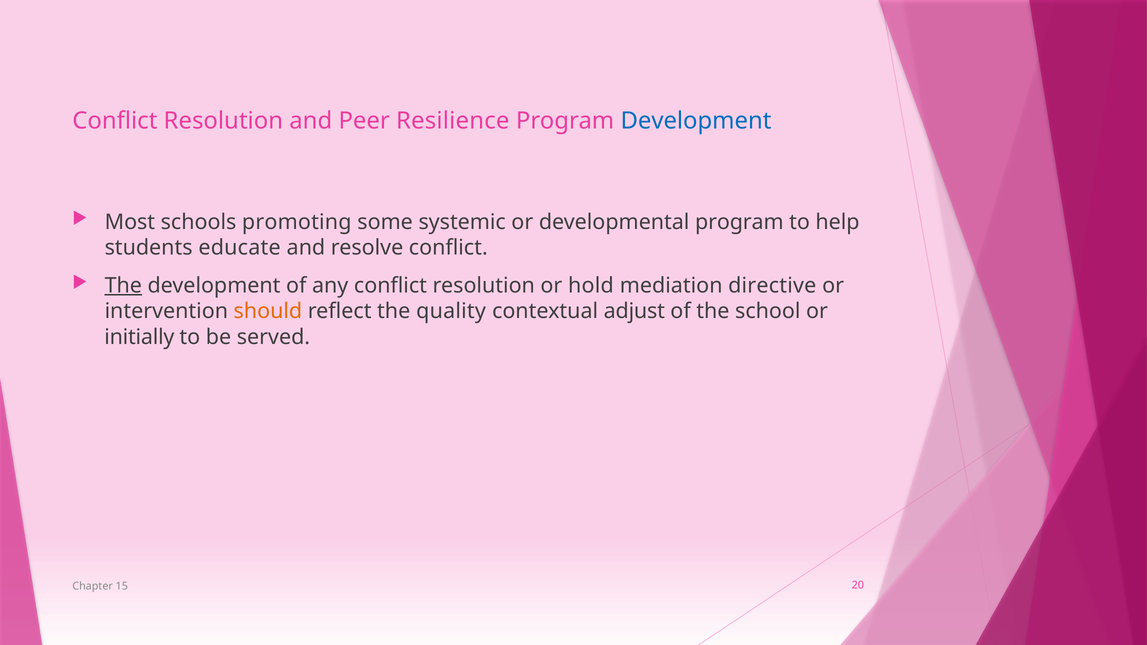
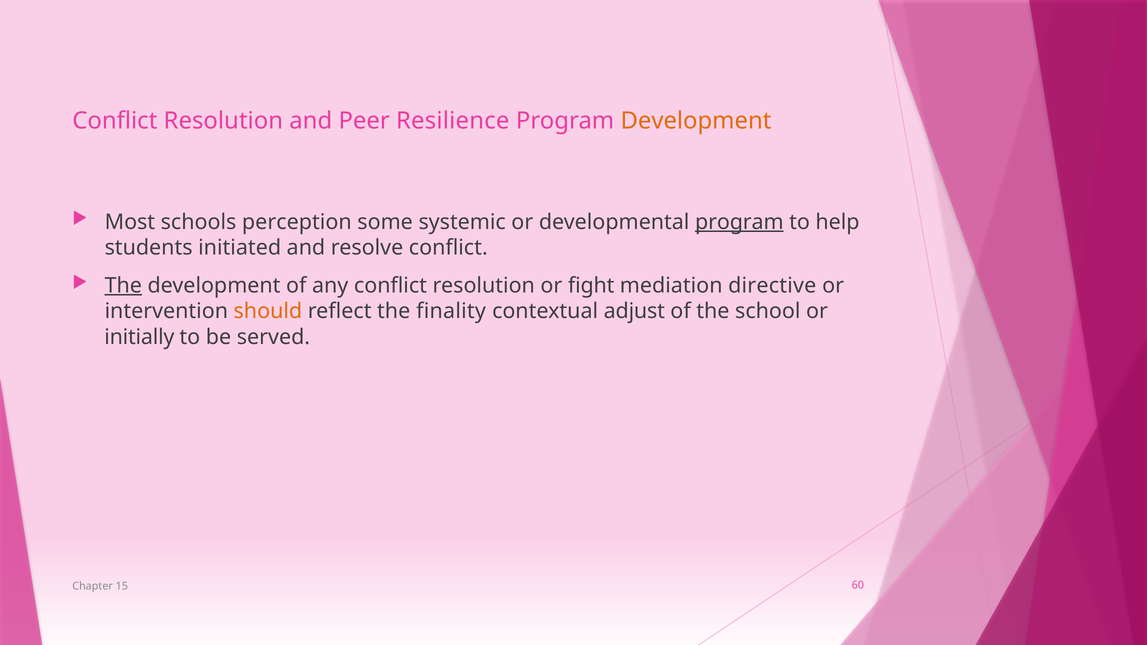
Development at (696, 121) colour: blue -> orange
promoting: promoting -> perception
program at (739, 222) underline: none -> present
educate: educate -> initiated
hold: hold -> fight
quality: quality -> finality
20: 20 -> 60
